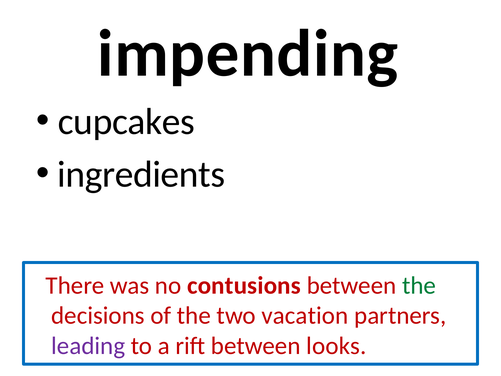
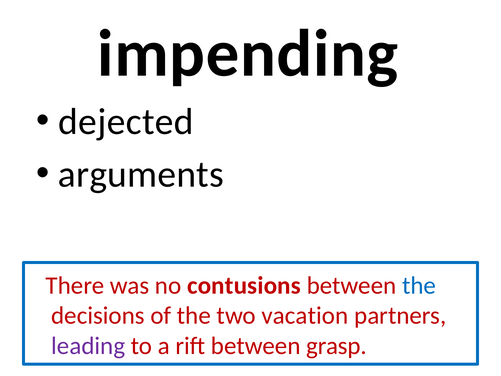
cupcakes: cupcakes -> dejected
ingredients: ingredients -> arguments
the at (419, 285) colour: green -> blue
looks: looks -> grasp
